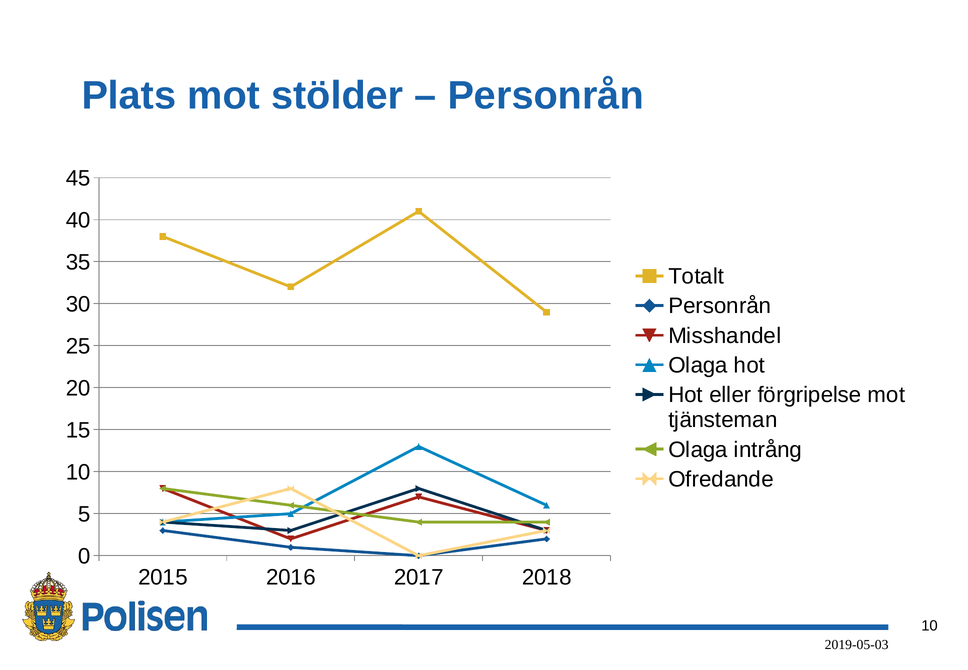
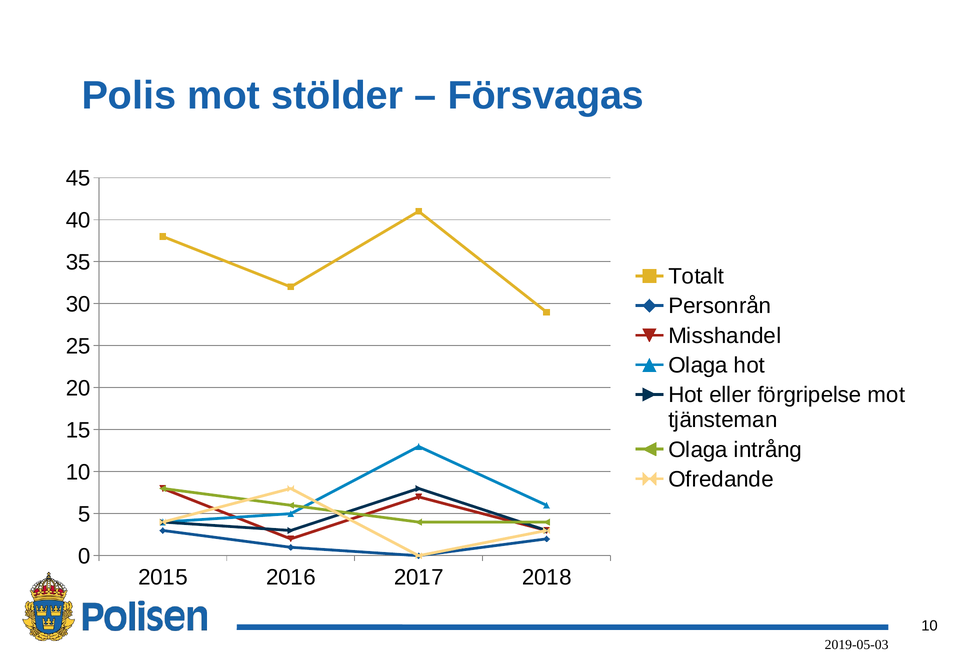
Plats: Plats -> Polis
Personrån at (546, 96): Personrån -> Försvagas
